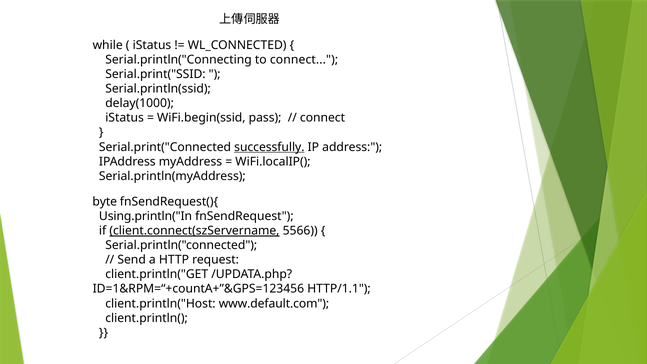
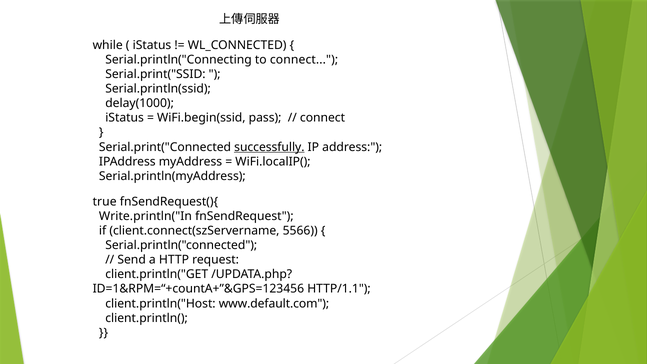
byte: byte -> true
Using.println("In: Using.println("In -> Write.println("In
client.connect(szServername underline: present -> none
